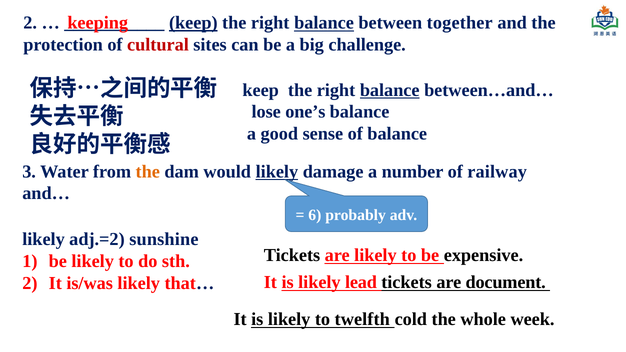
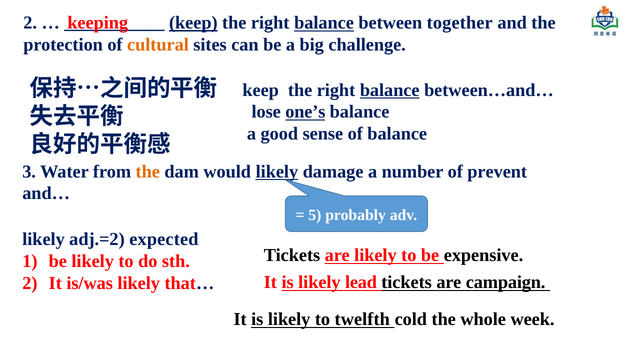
cultural colour: red -> orange
one’s underline: none -> present
railway: railway -> prevent
6: 6 -> 5
sunshine: sunshine -> expected
document: document -> campaign
